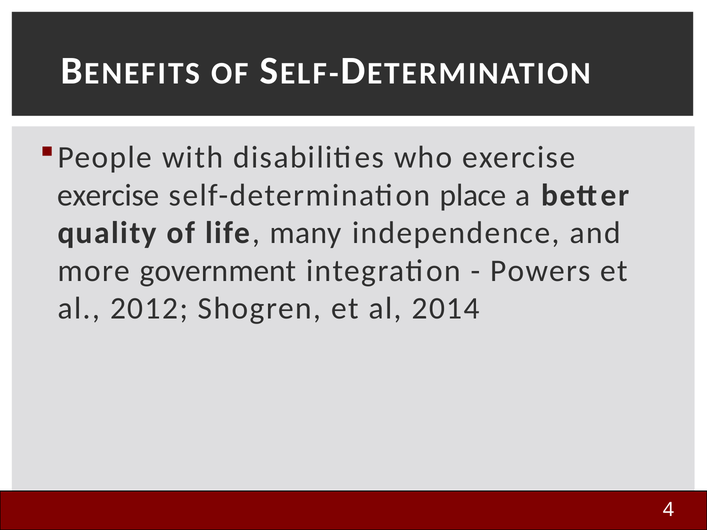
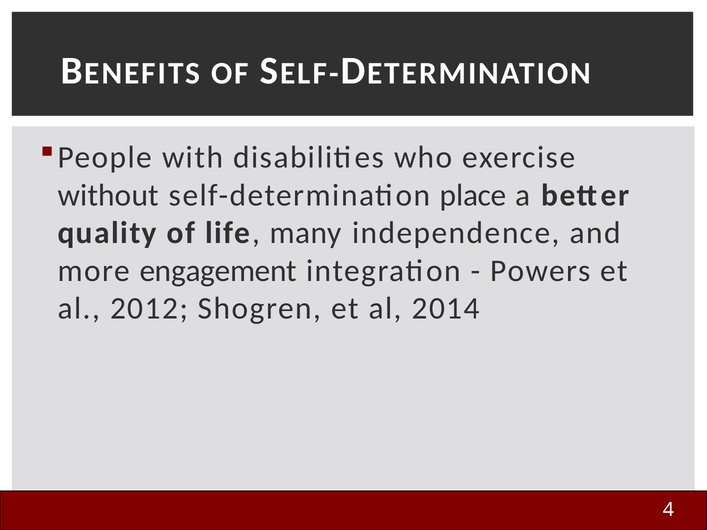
exercise at (108, 195): exercise -> without
government: government -> engagement
